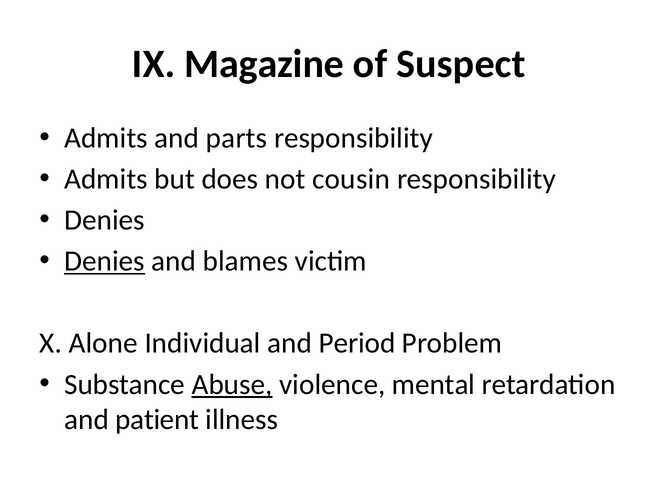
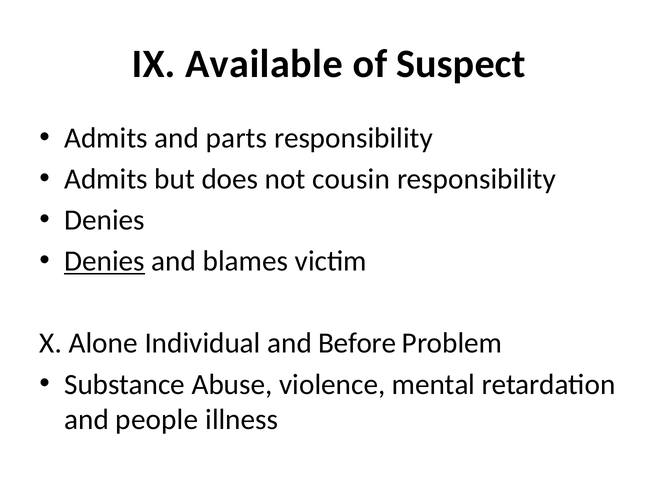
Magazine: Magazine -> Available
Period: Period -> Before
Abuse underline: present -> none
patient: patient -> people
